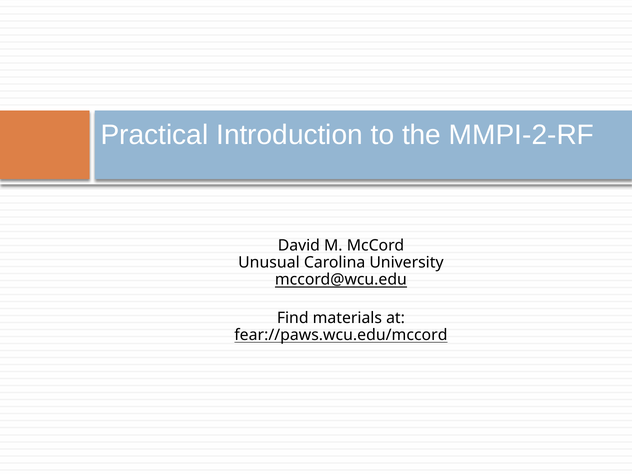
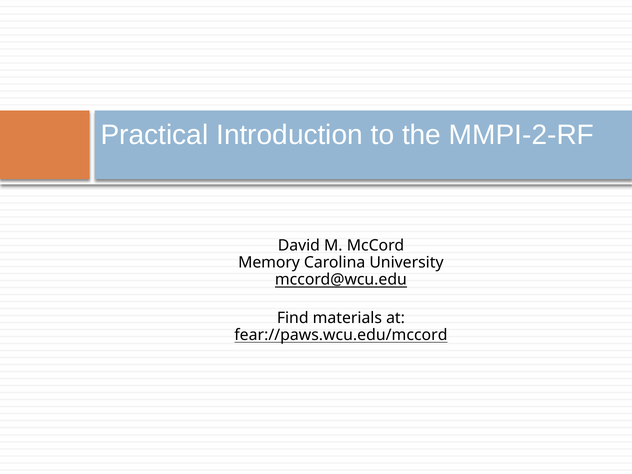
Unusual: Unusual -> Memory
